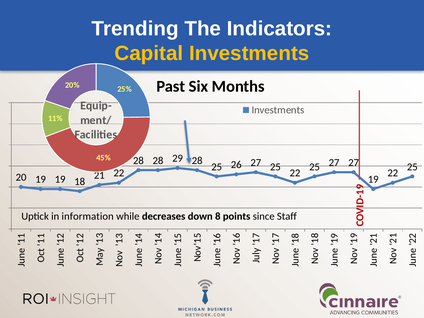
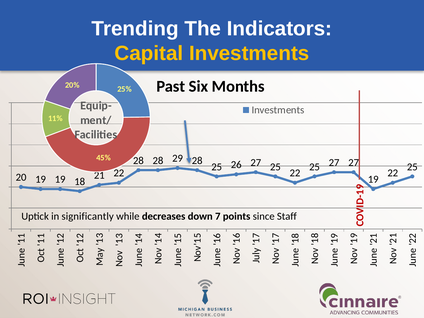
information: information -> significantly
down 8: 8 -> 7
